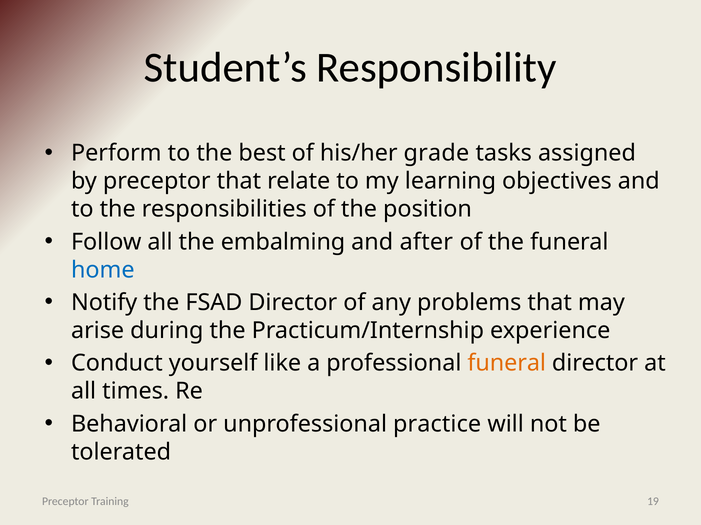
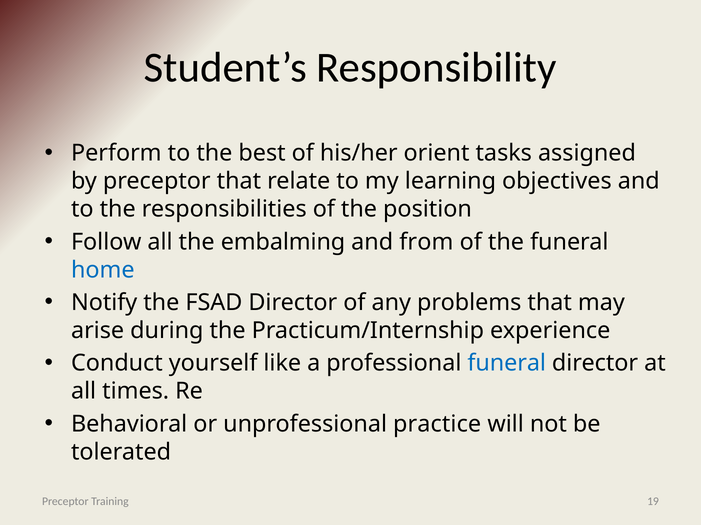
grade: grade -> orient
after: after -> from
funeral at (507, 364) colour: orange -> blue
